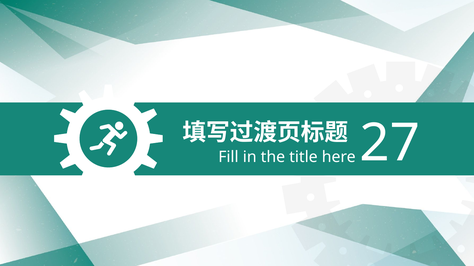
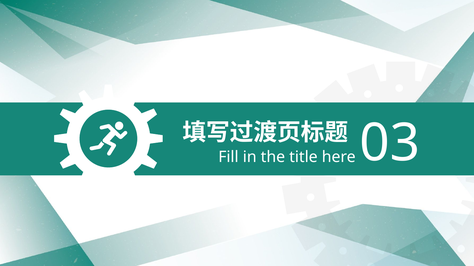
27: 27 -> 03
